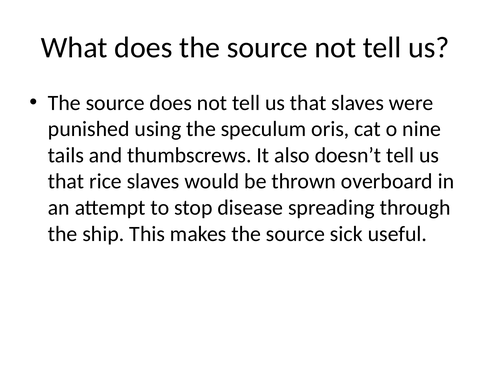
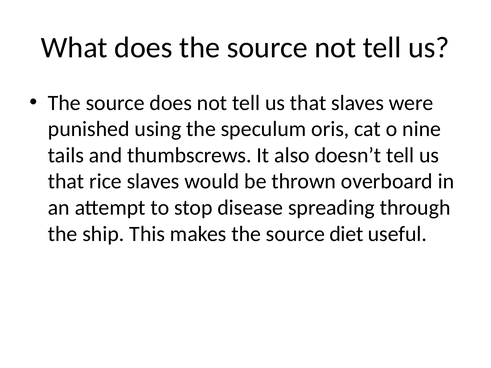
sick: sick -> diet
